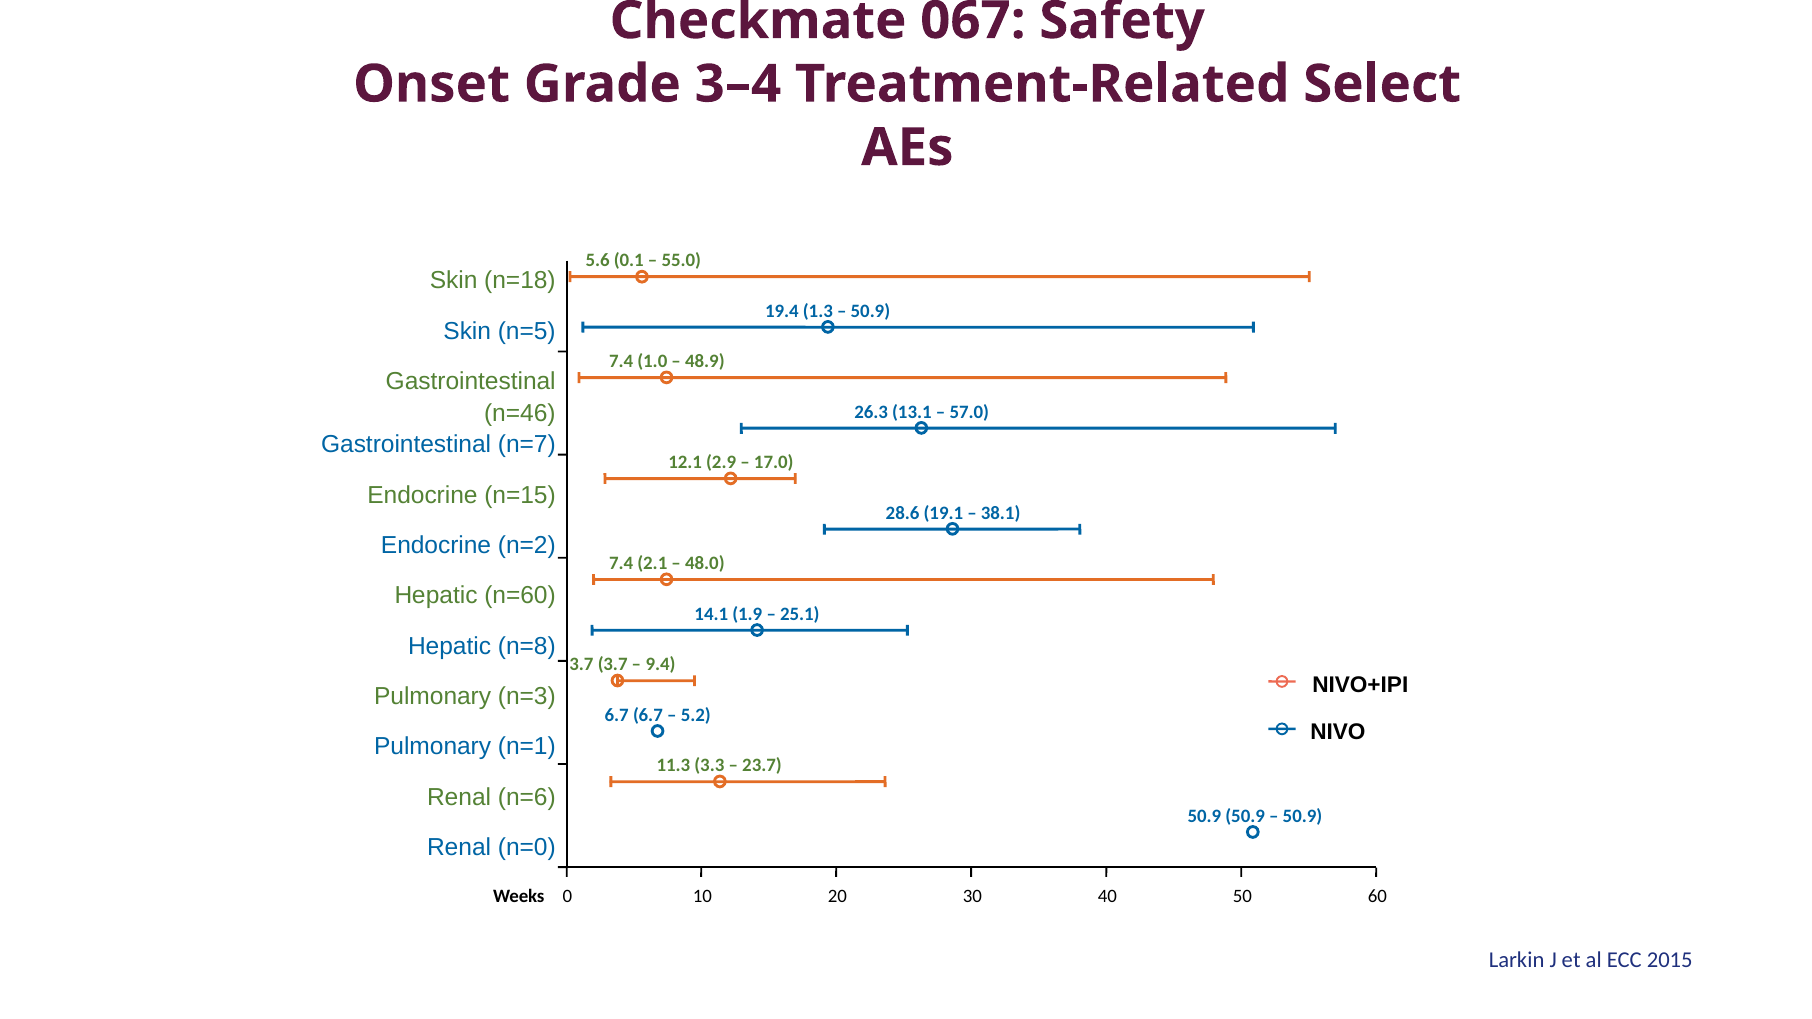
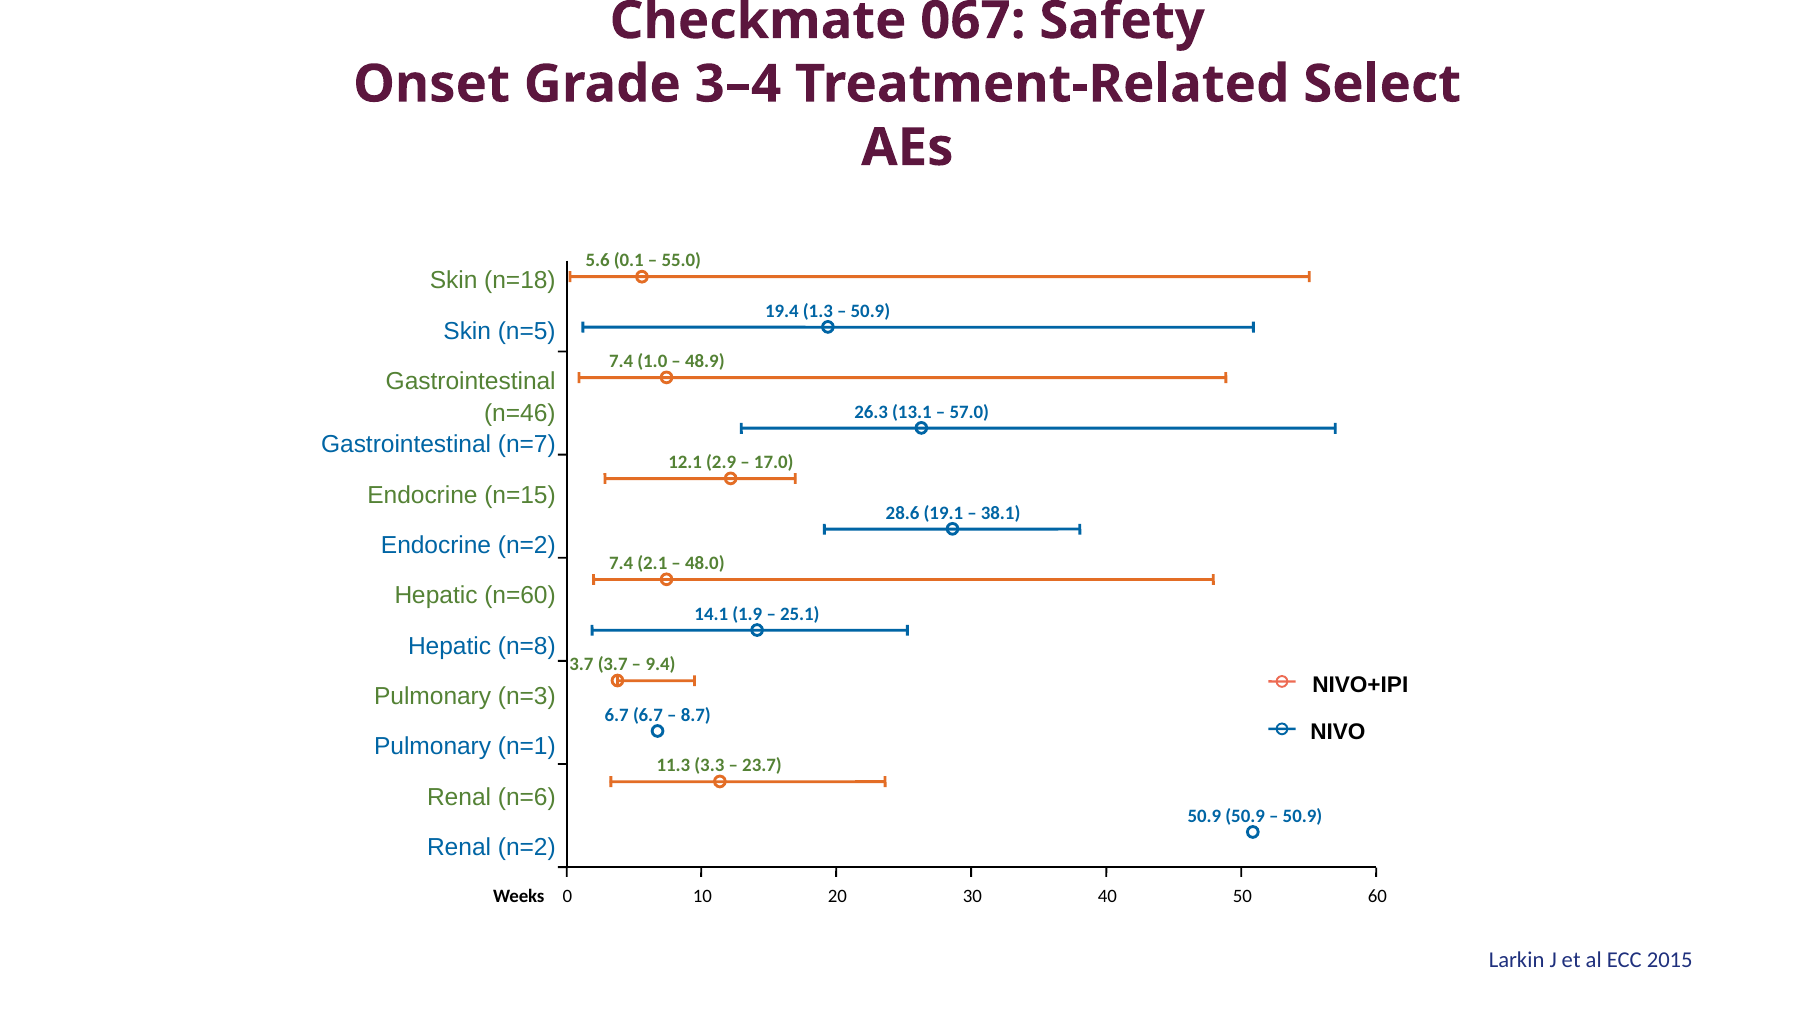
5.2: 5.2 -> 8.7
Renal n=0: n=0 -> n=2
